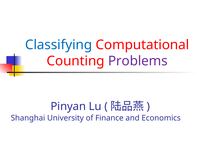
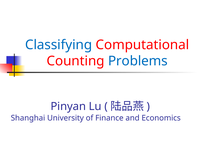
Problems colour: purple -> blue
